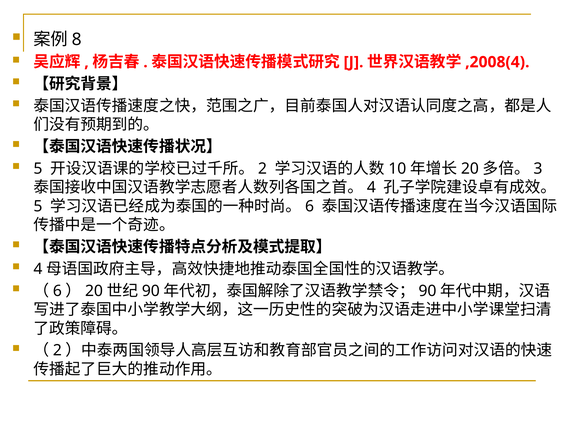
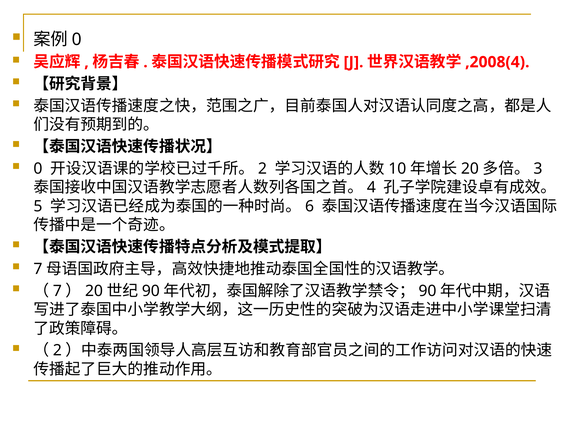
8 at (77, 39): 8 -> 0
5 at (38, 169): 5 -> 0
4 at (38, 269): 4 -> 7
6 at (57, 291): 6 -> 7
